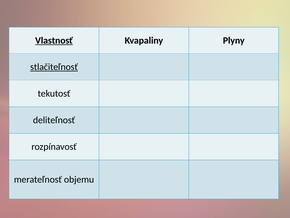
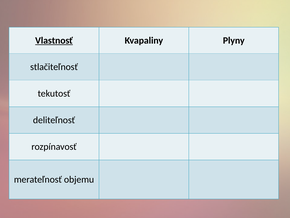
stlačiteľnosť underline: present -> none
